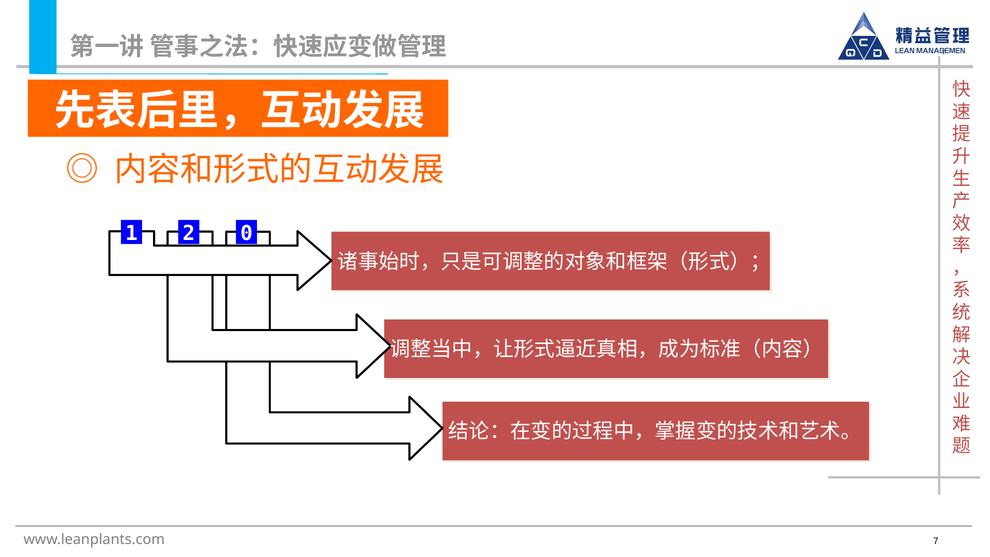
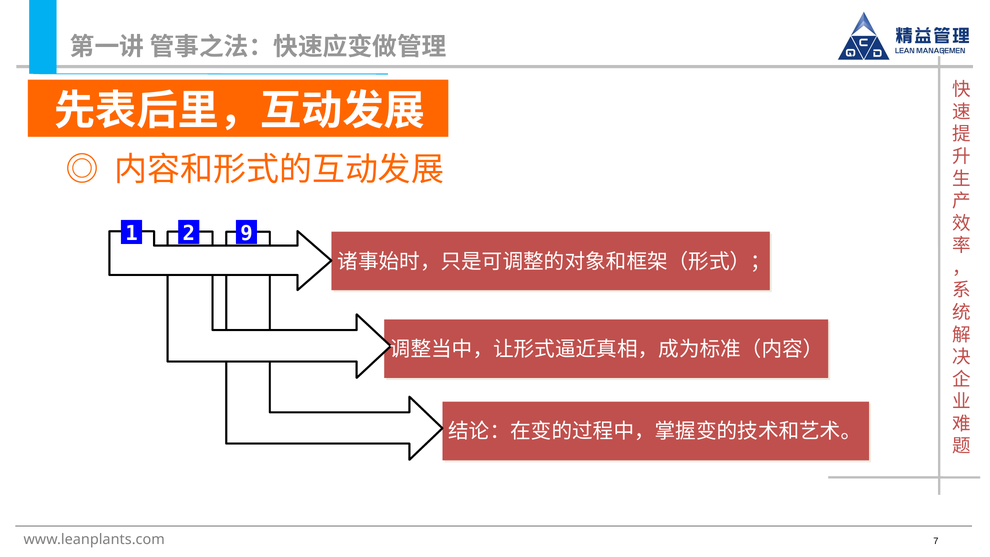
0: 0 -> 9
